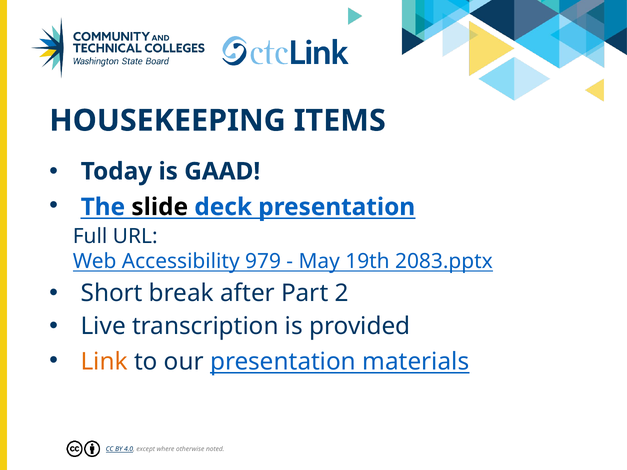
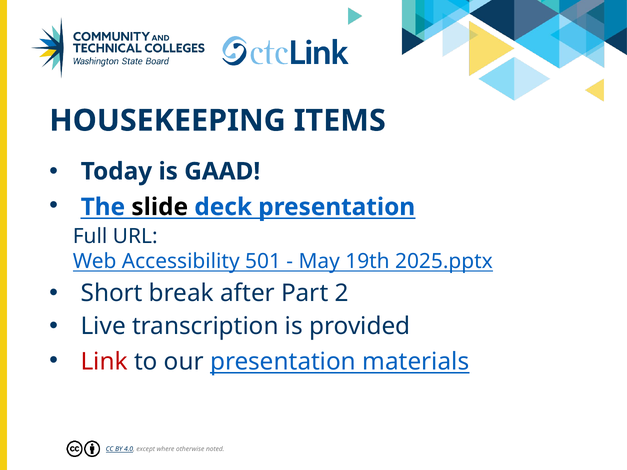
979: 979 -> 501
2083.pptx: 2083.pptx -> 2025.pptx
Link colour: orange -> red
